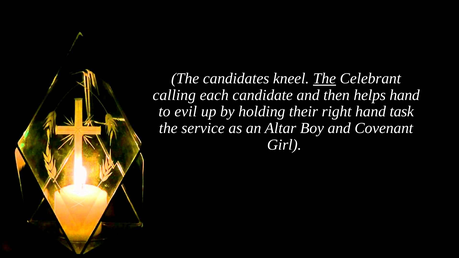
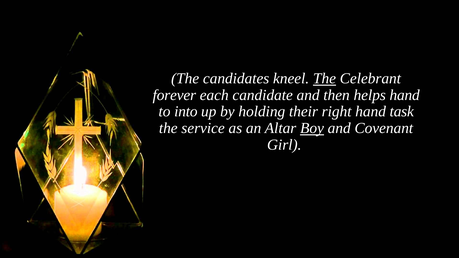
calling: calling -> forever
evil: evil -> into
Boy underline: none -> present
